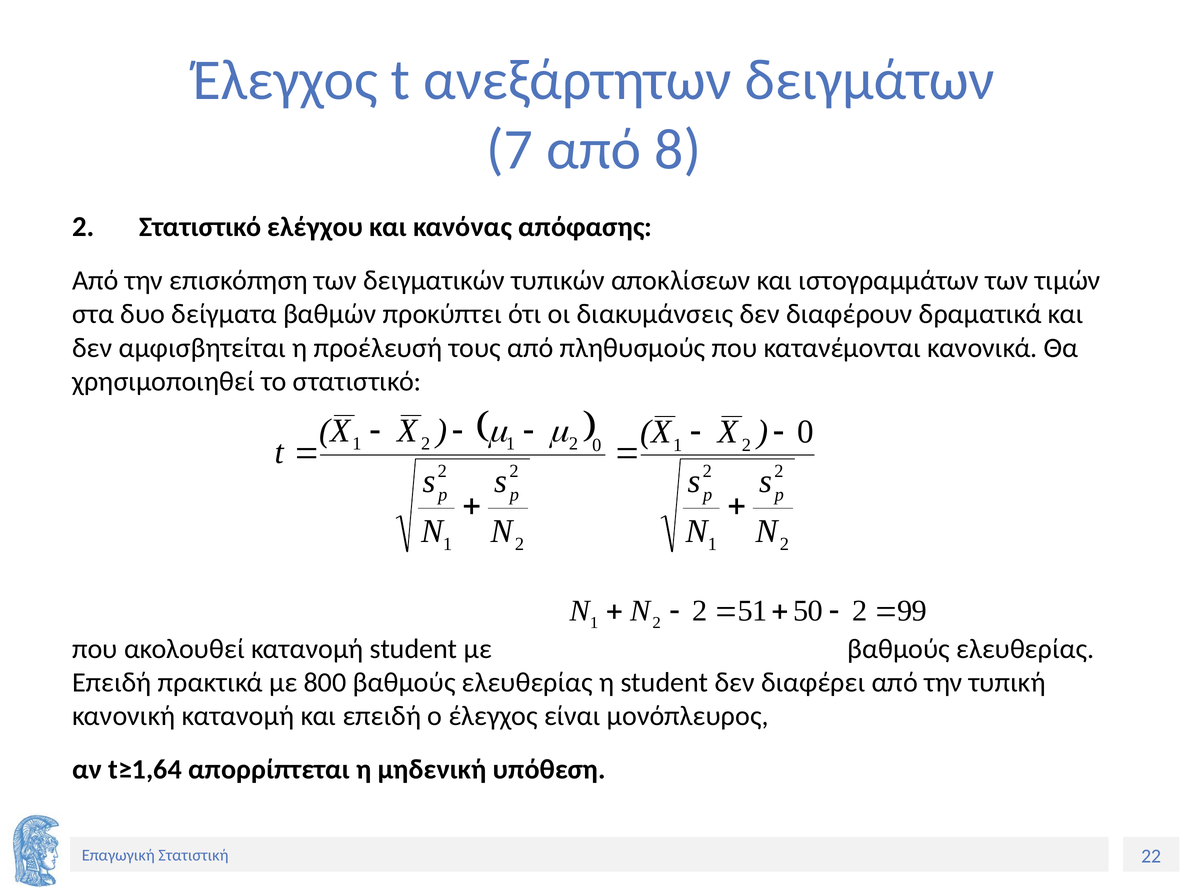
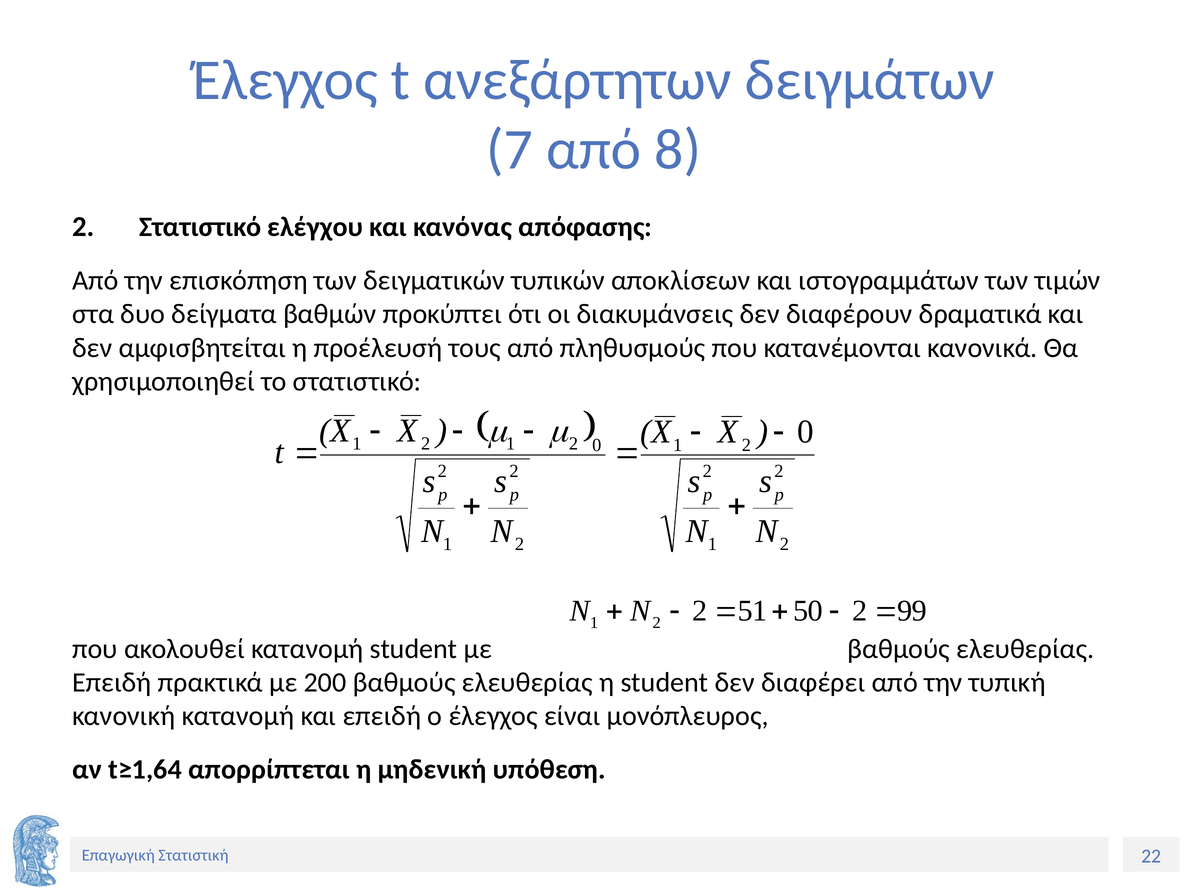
800: 800 -> 200
